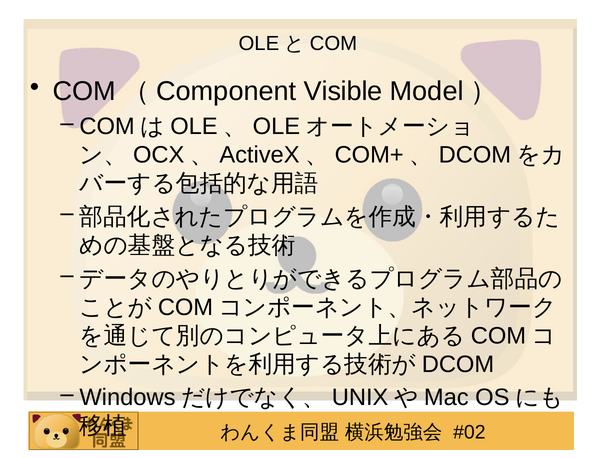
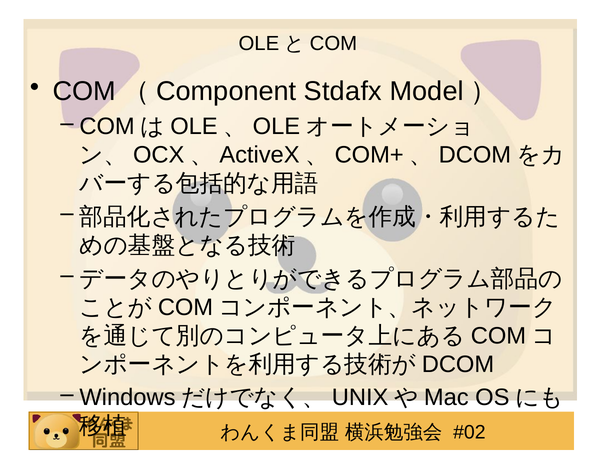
Visible: Visible -> Stdafx
